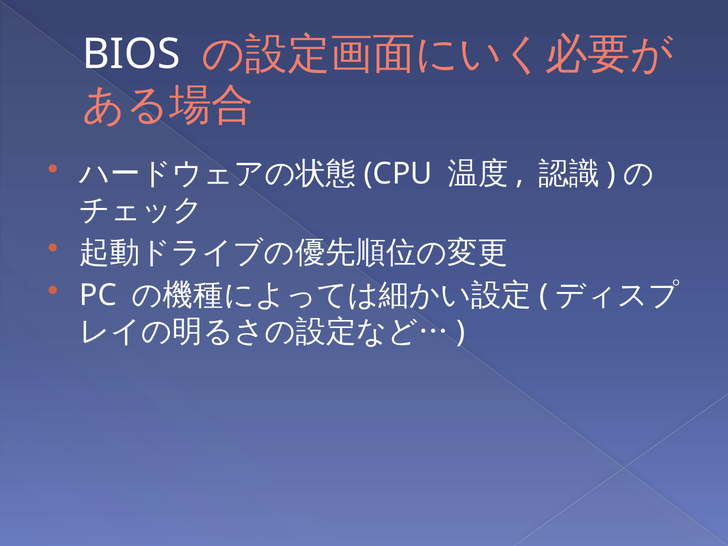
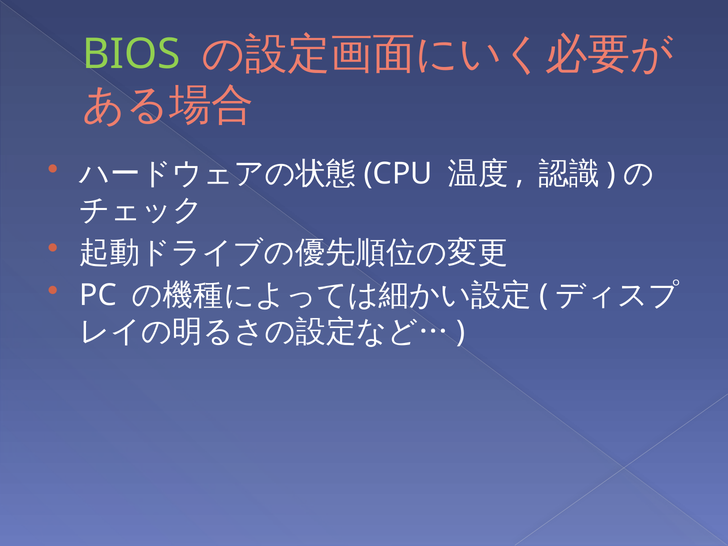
BIOS colour: white -> light green
